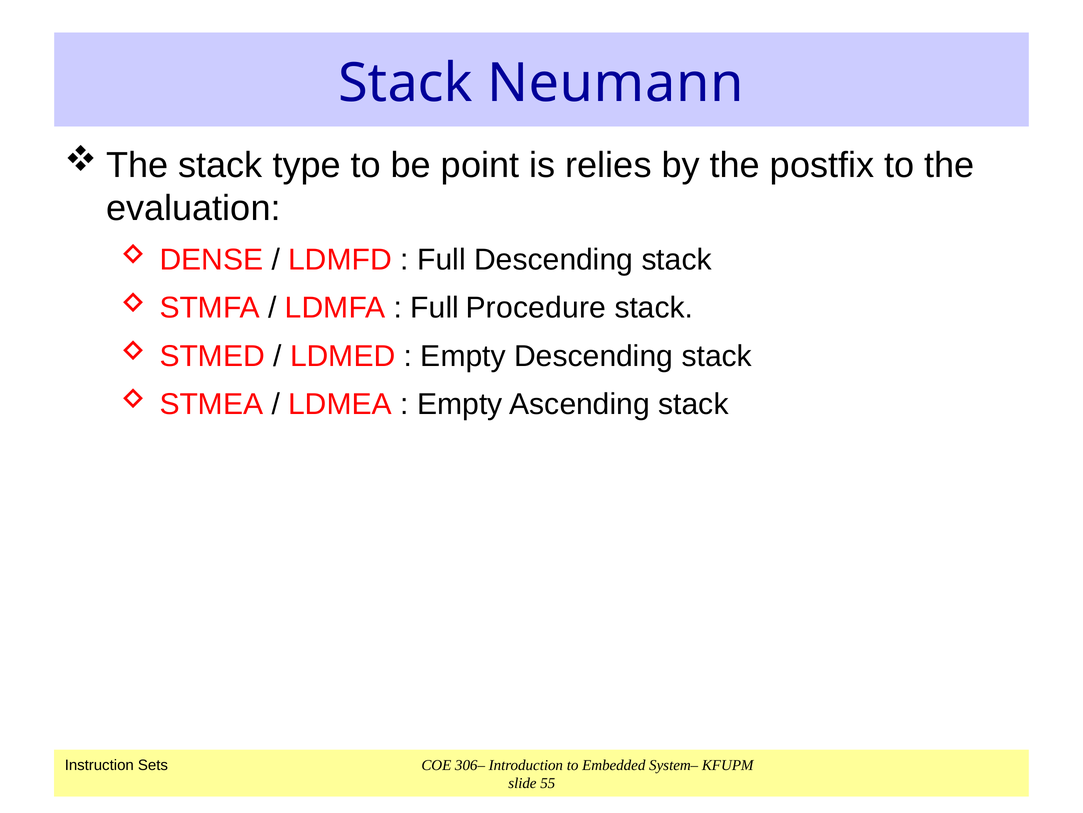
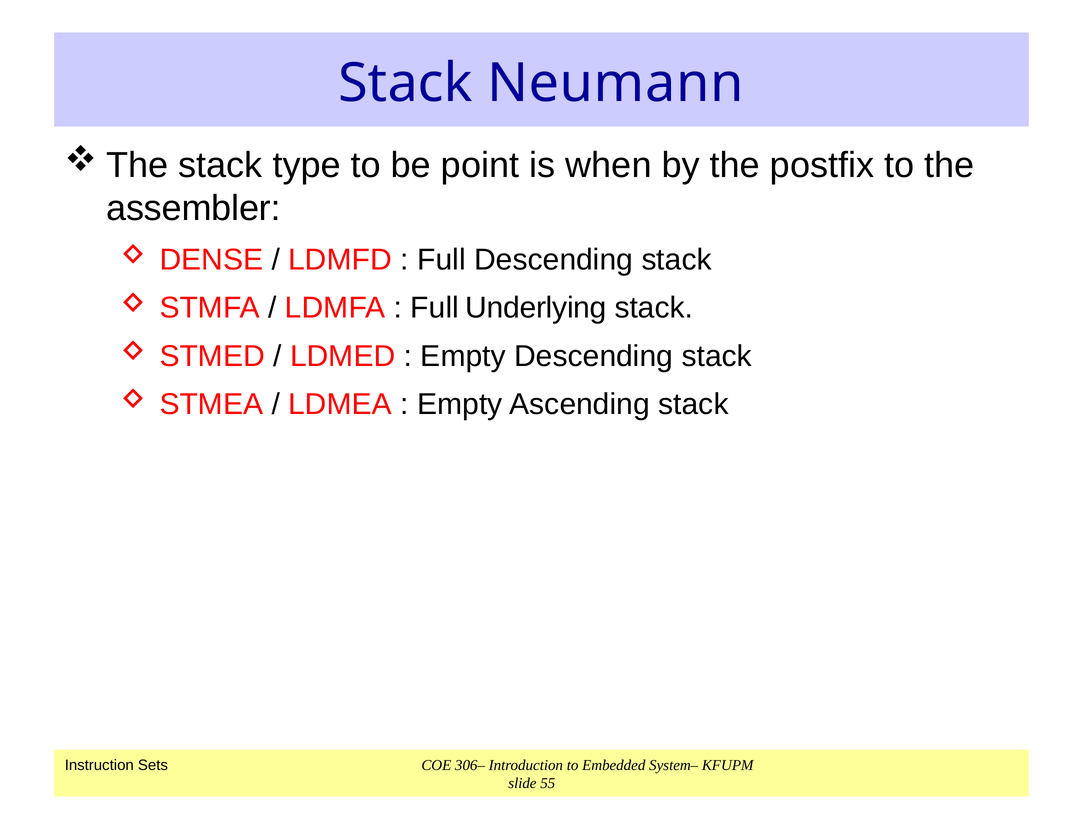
relies: relies -> when
evaluation: evaluation -> assembler
Procedure: Procedure -> Underlying
